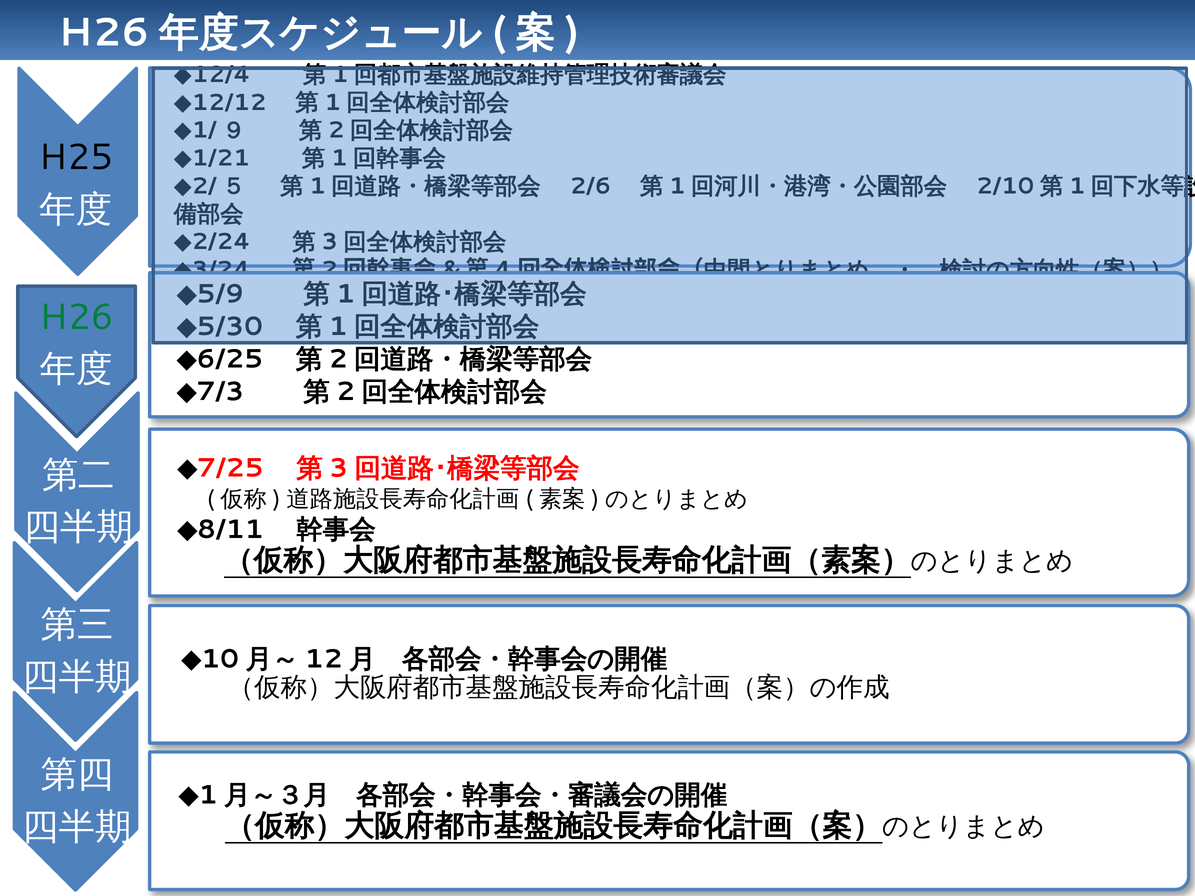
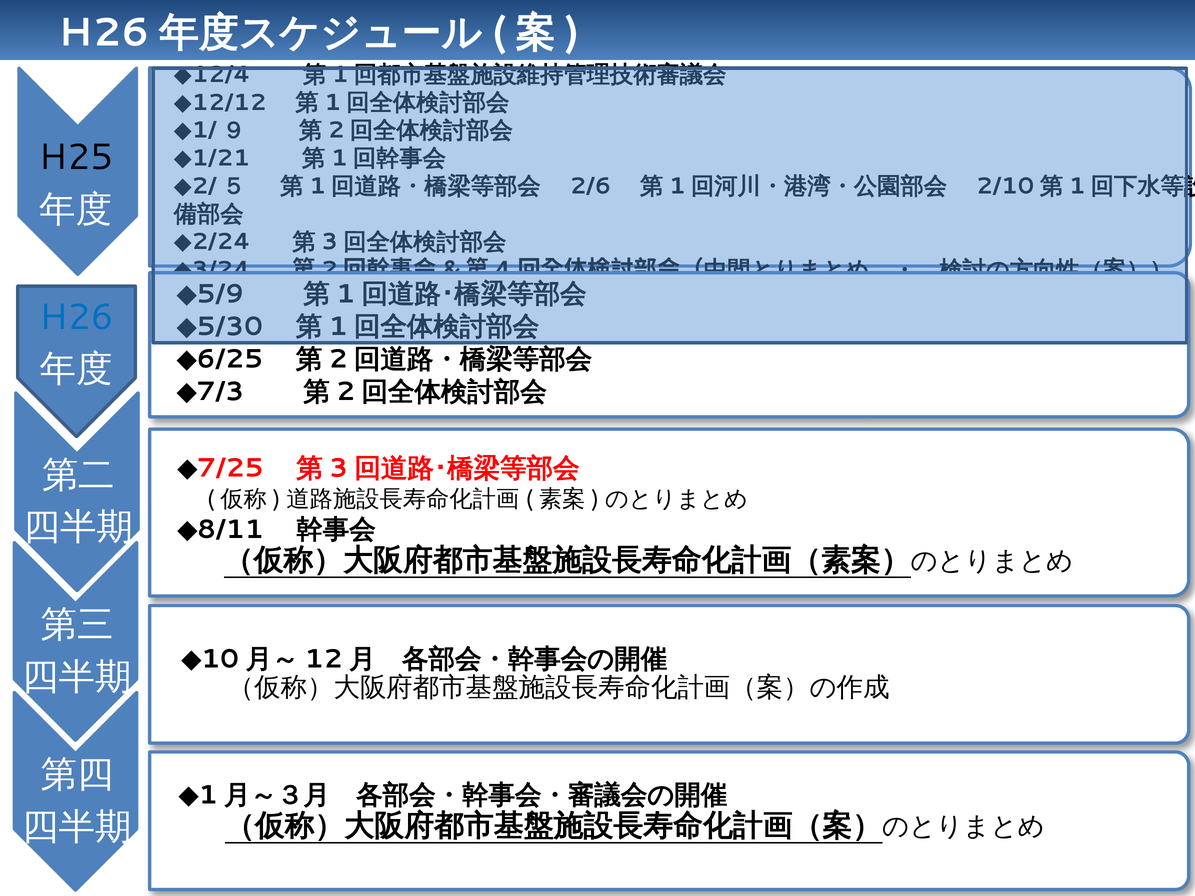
H26 colour: green -> blue
